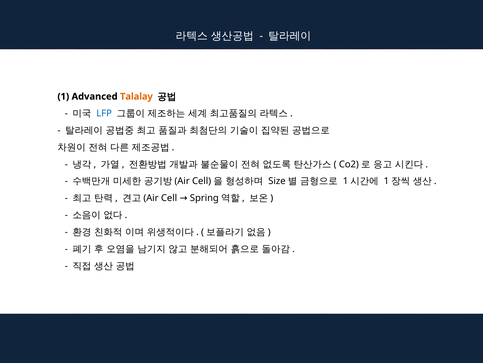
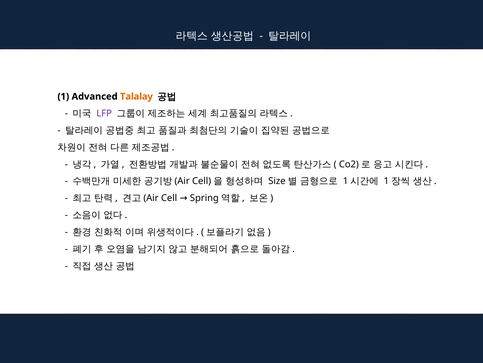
LFP colour: blue -> purple
